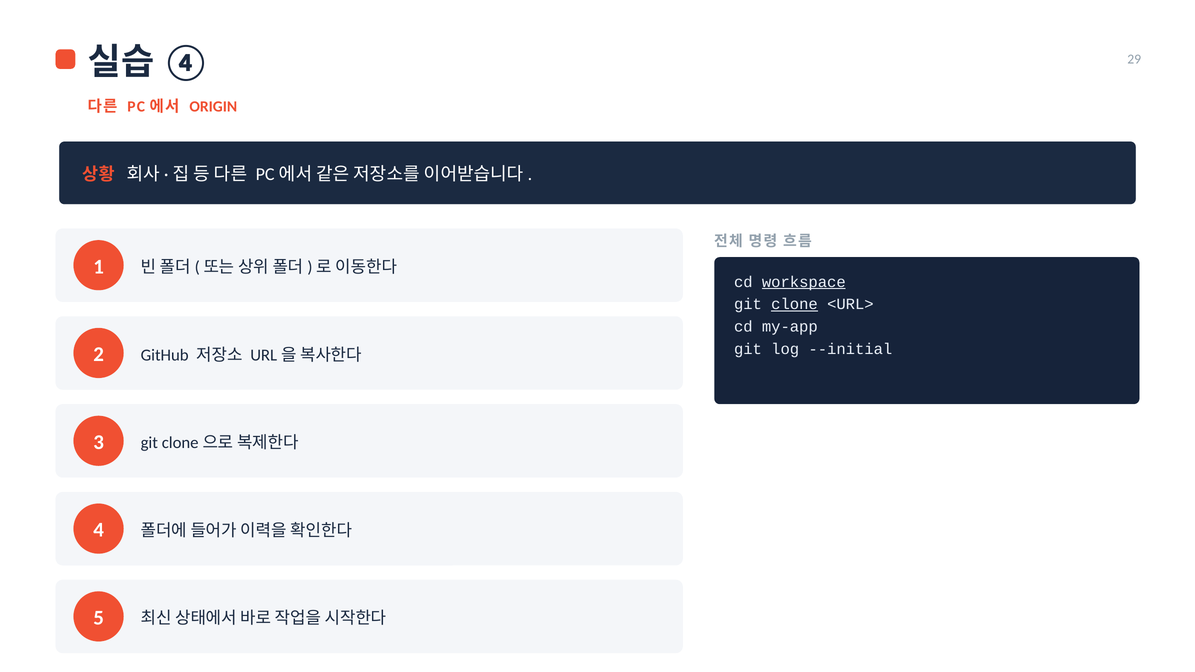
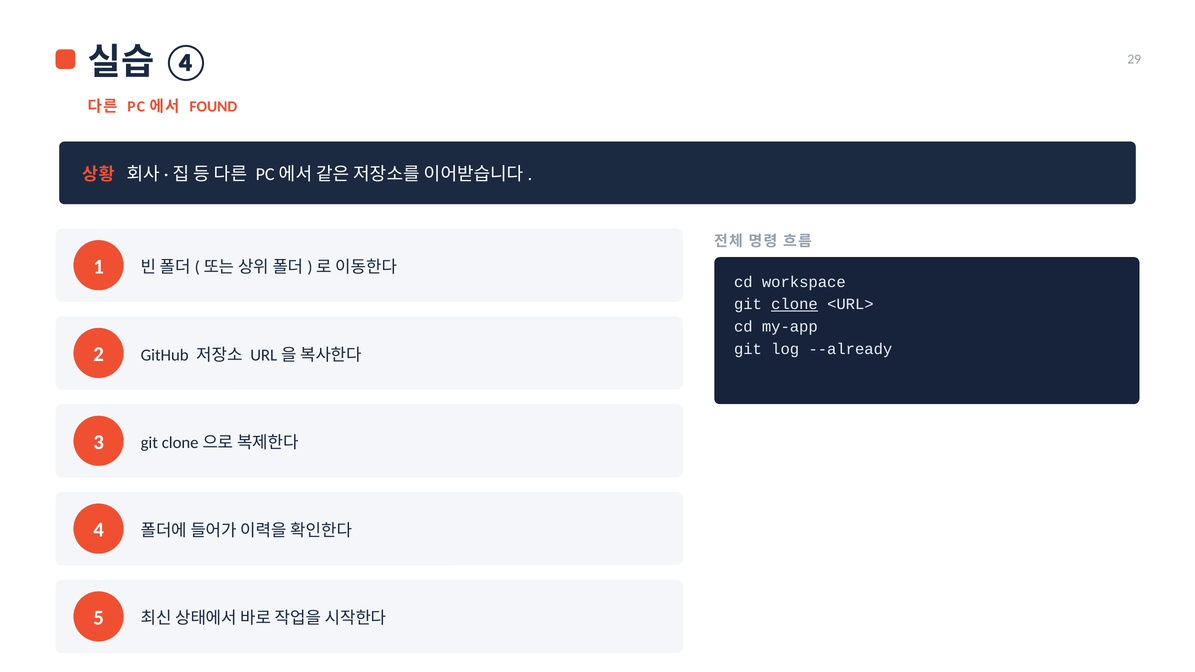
ORIGIN: ORIGIN -> FOUND
workspace underline: present -> none
--initial: --initial -> --already
